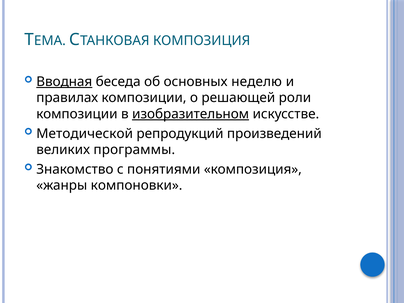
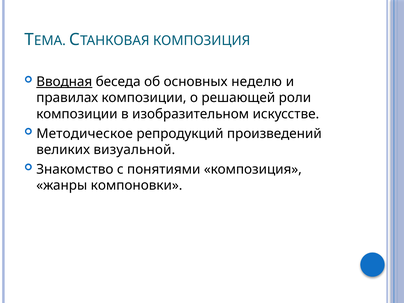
изобразительном underline: present -> none
Методической: Методической -> Методическое
программы: программы -> визуальной
